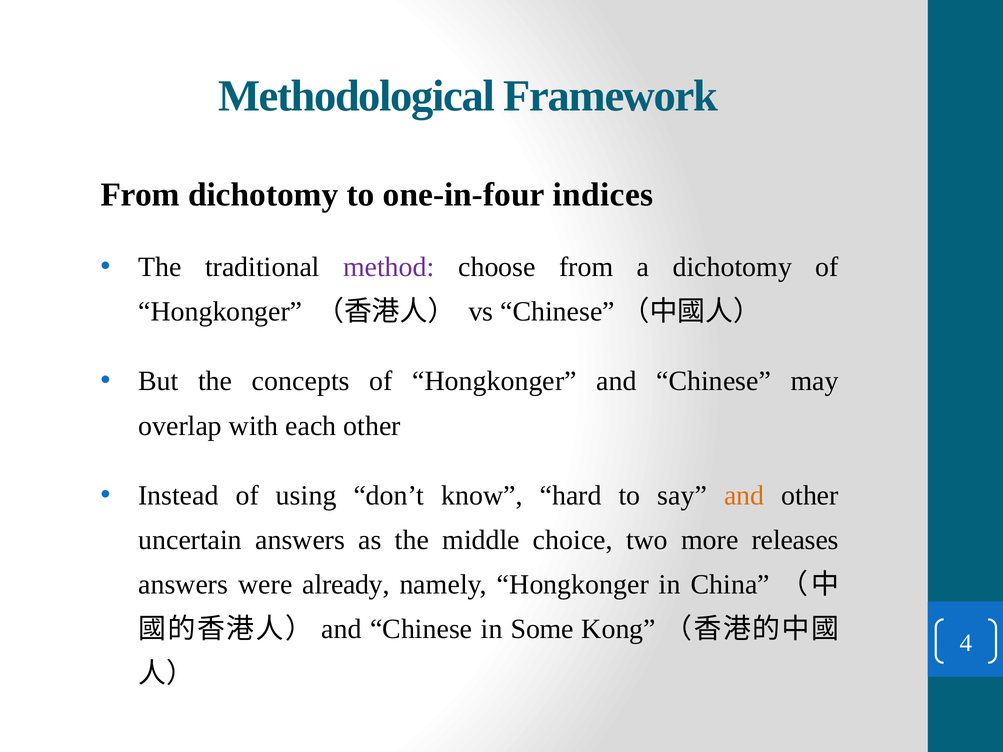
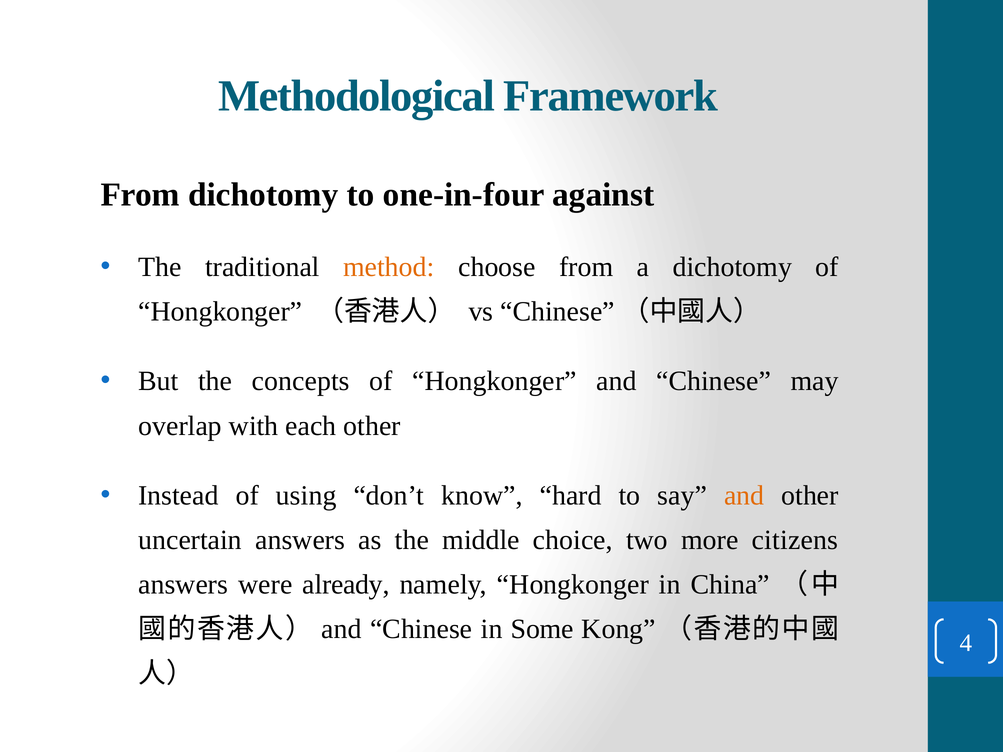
indices: indices -> against
method colour: purple -> orange
releases: releases -> citizens
